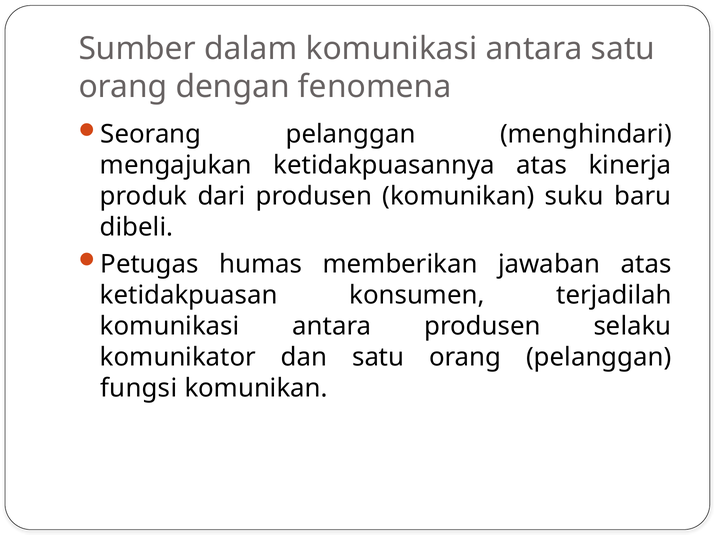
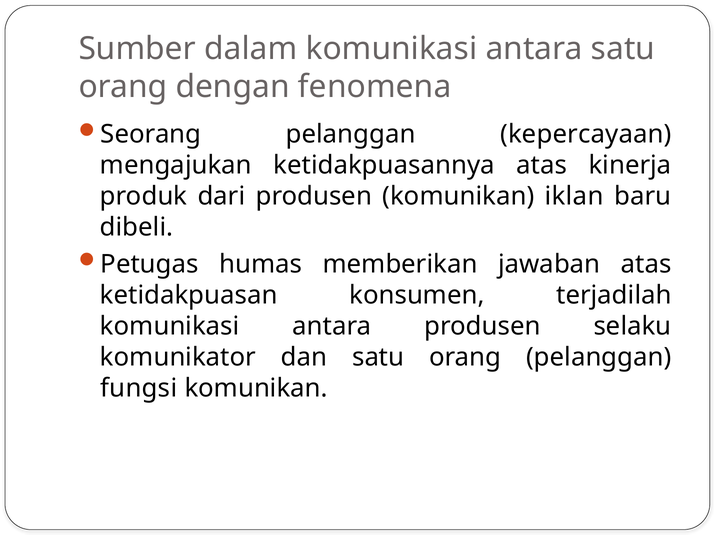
menghindari: menghindari -> kepercayaan
suku: suku -> iklan
